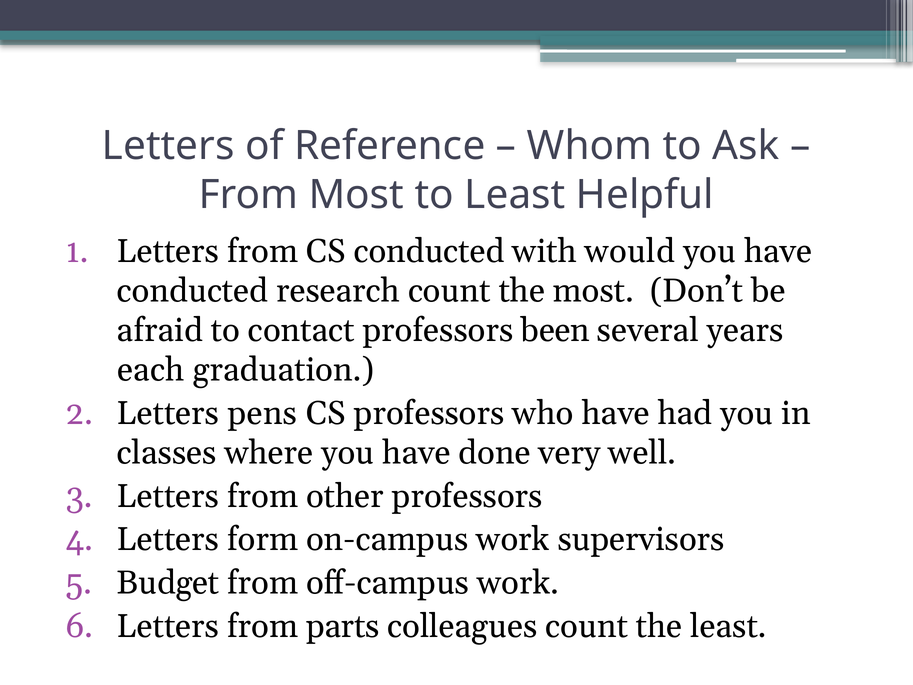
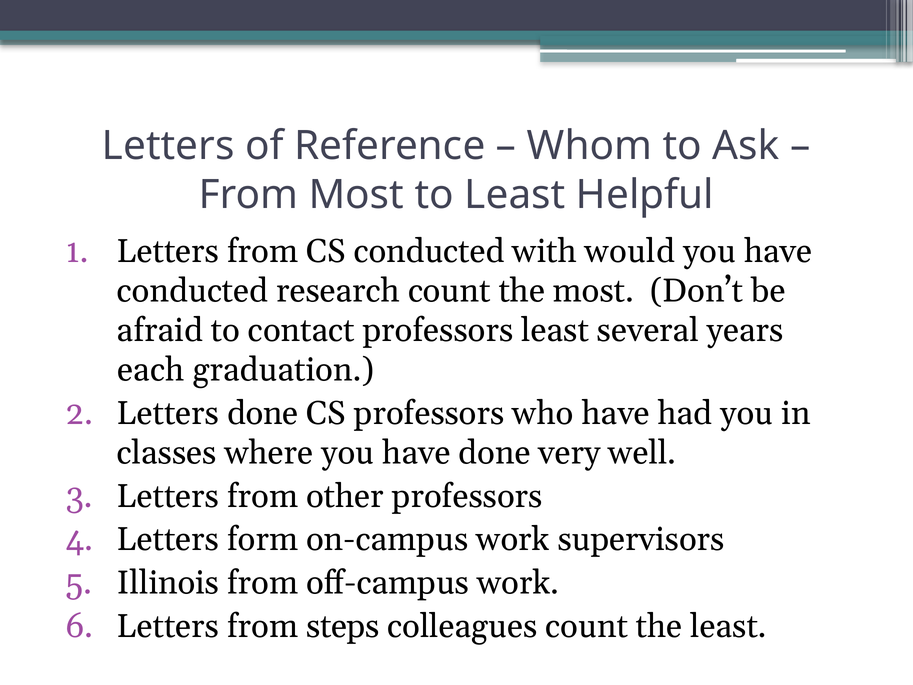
professors been: been -> least
Letters pens: pens -> done
Budget: Budget -> Illinois
parts: parts -> steps
